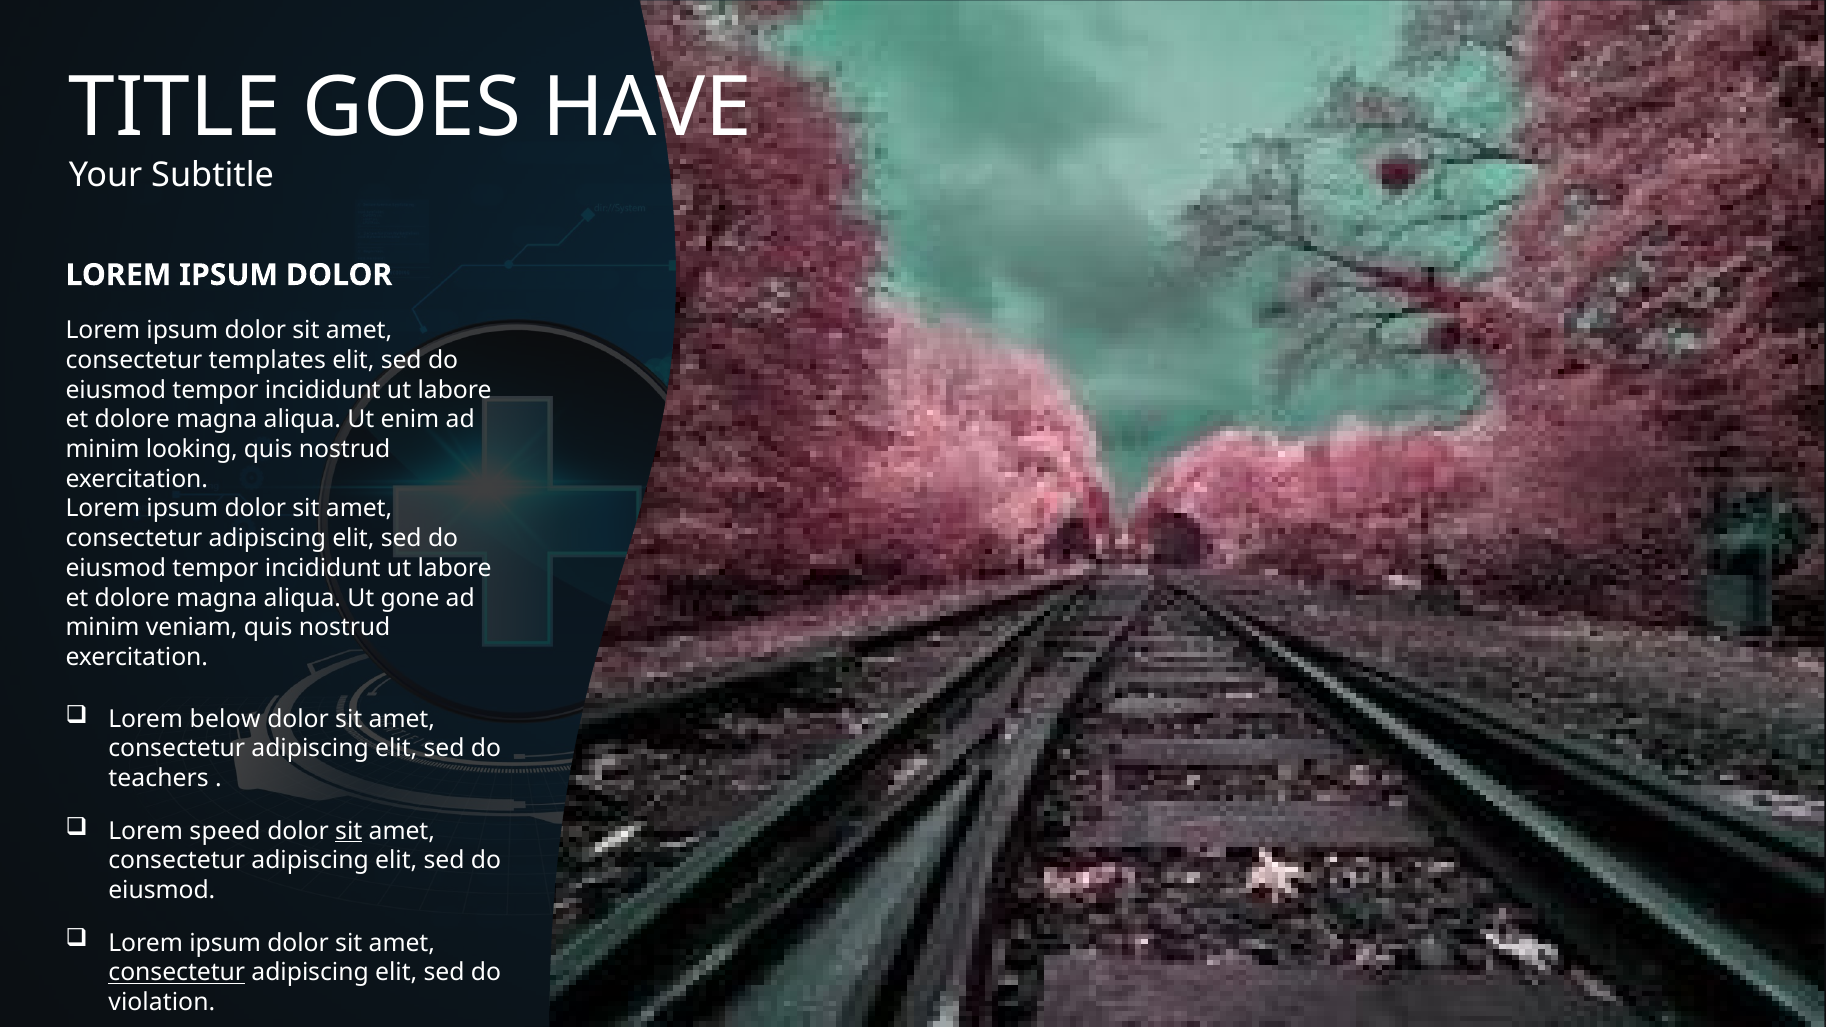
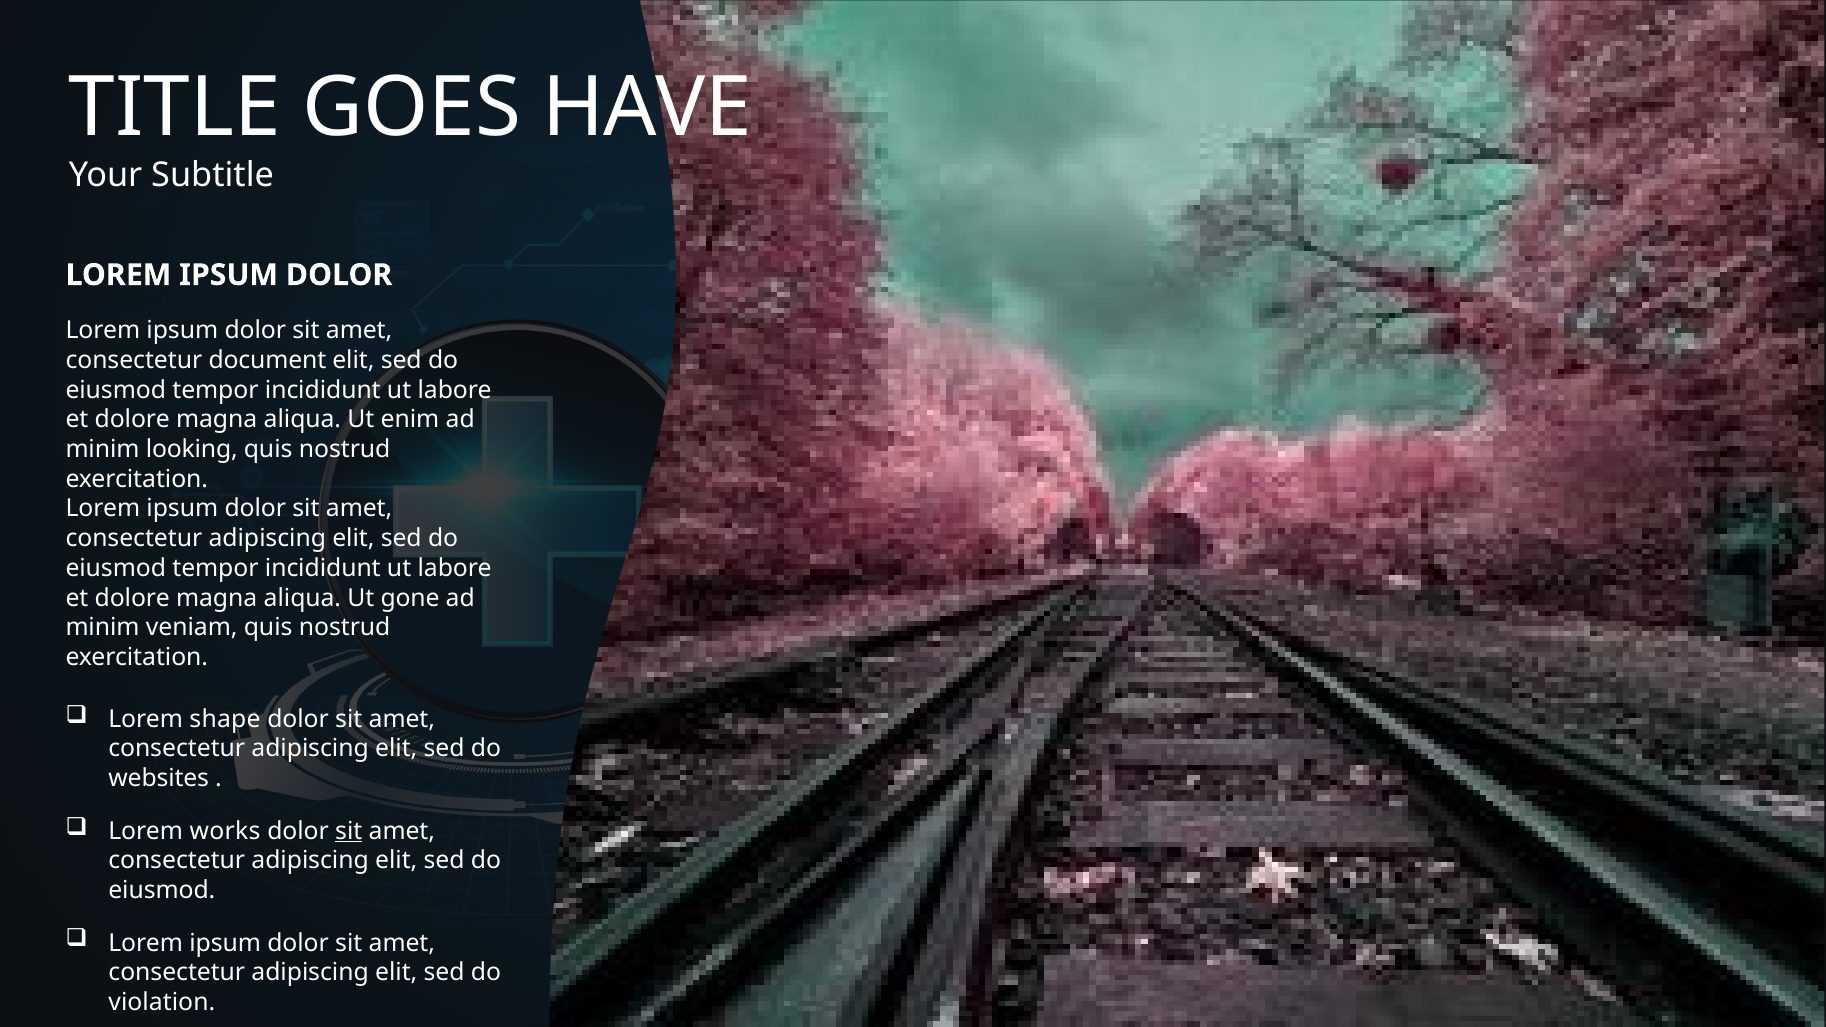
templates: templates -> document
below: below -> shape
teachers: teachers -> websites
speed: speed -> works
consectetur at (177, 973) underline: present -> none
